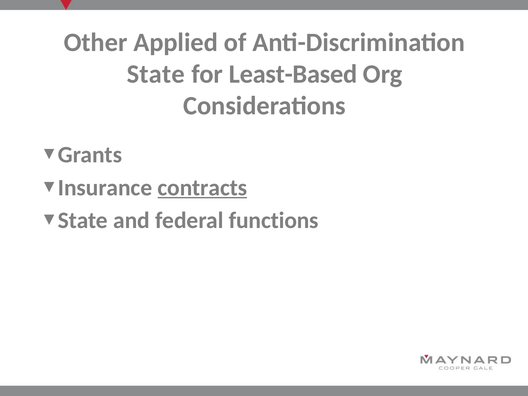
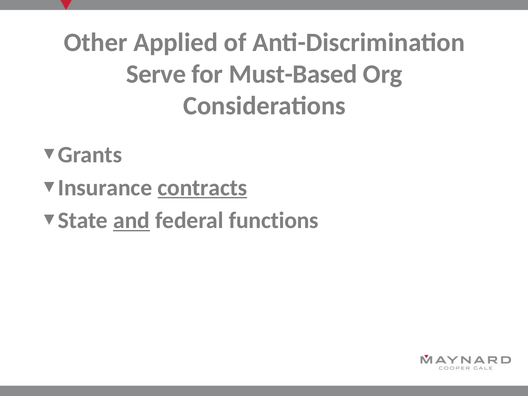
State: State -> Serve
Least-Based: Least-Based -> Must-Based
and underline: none -> present
